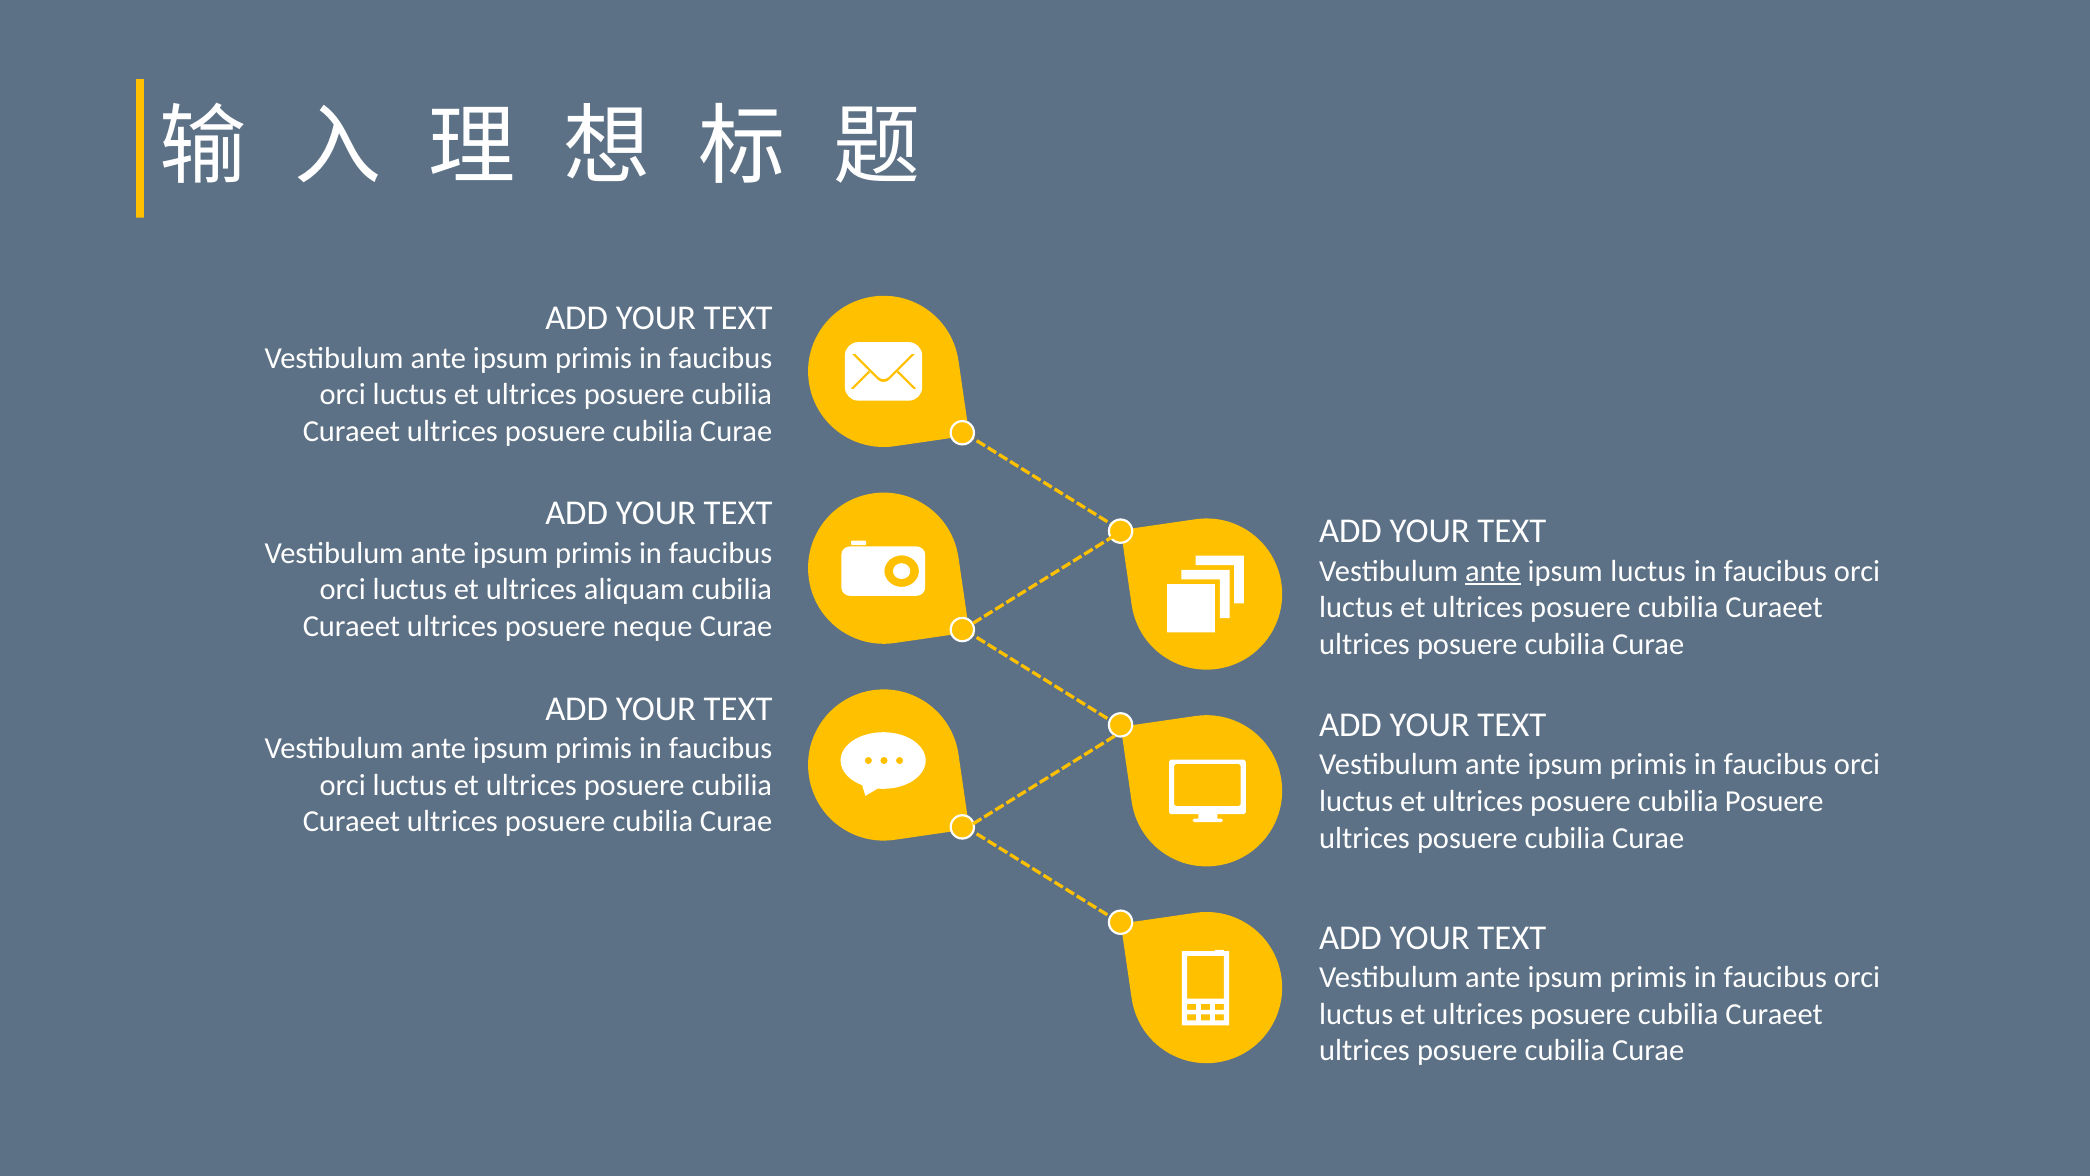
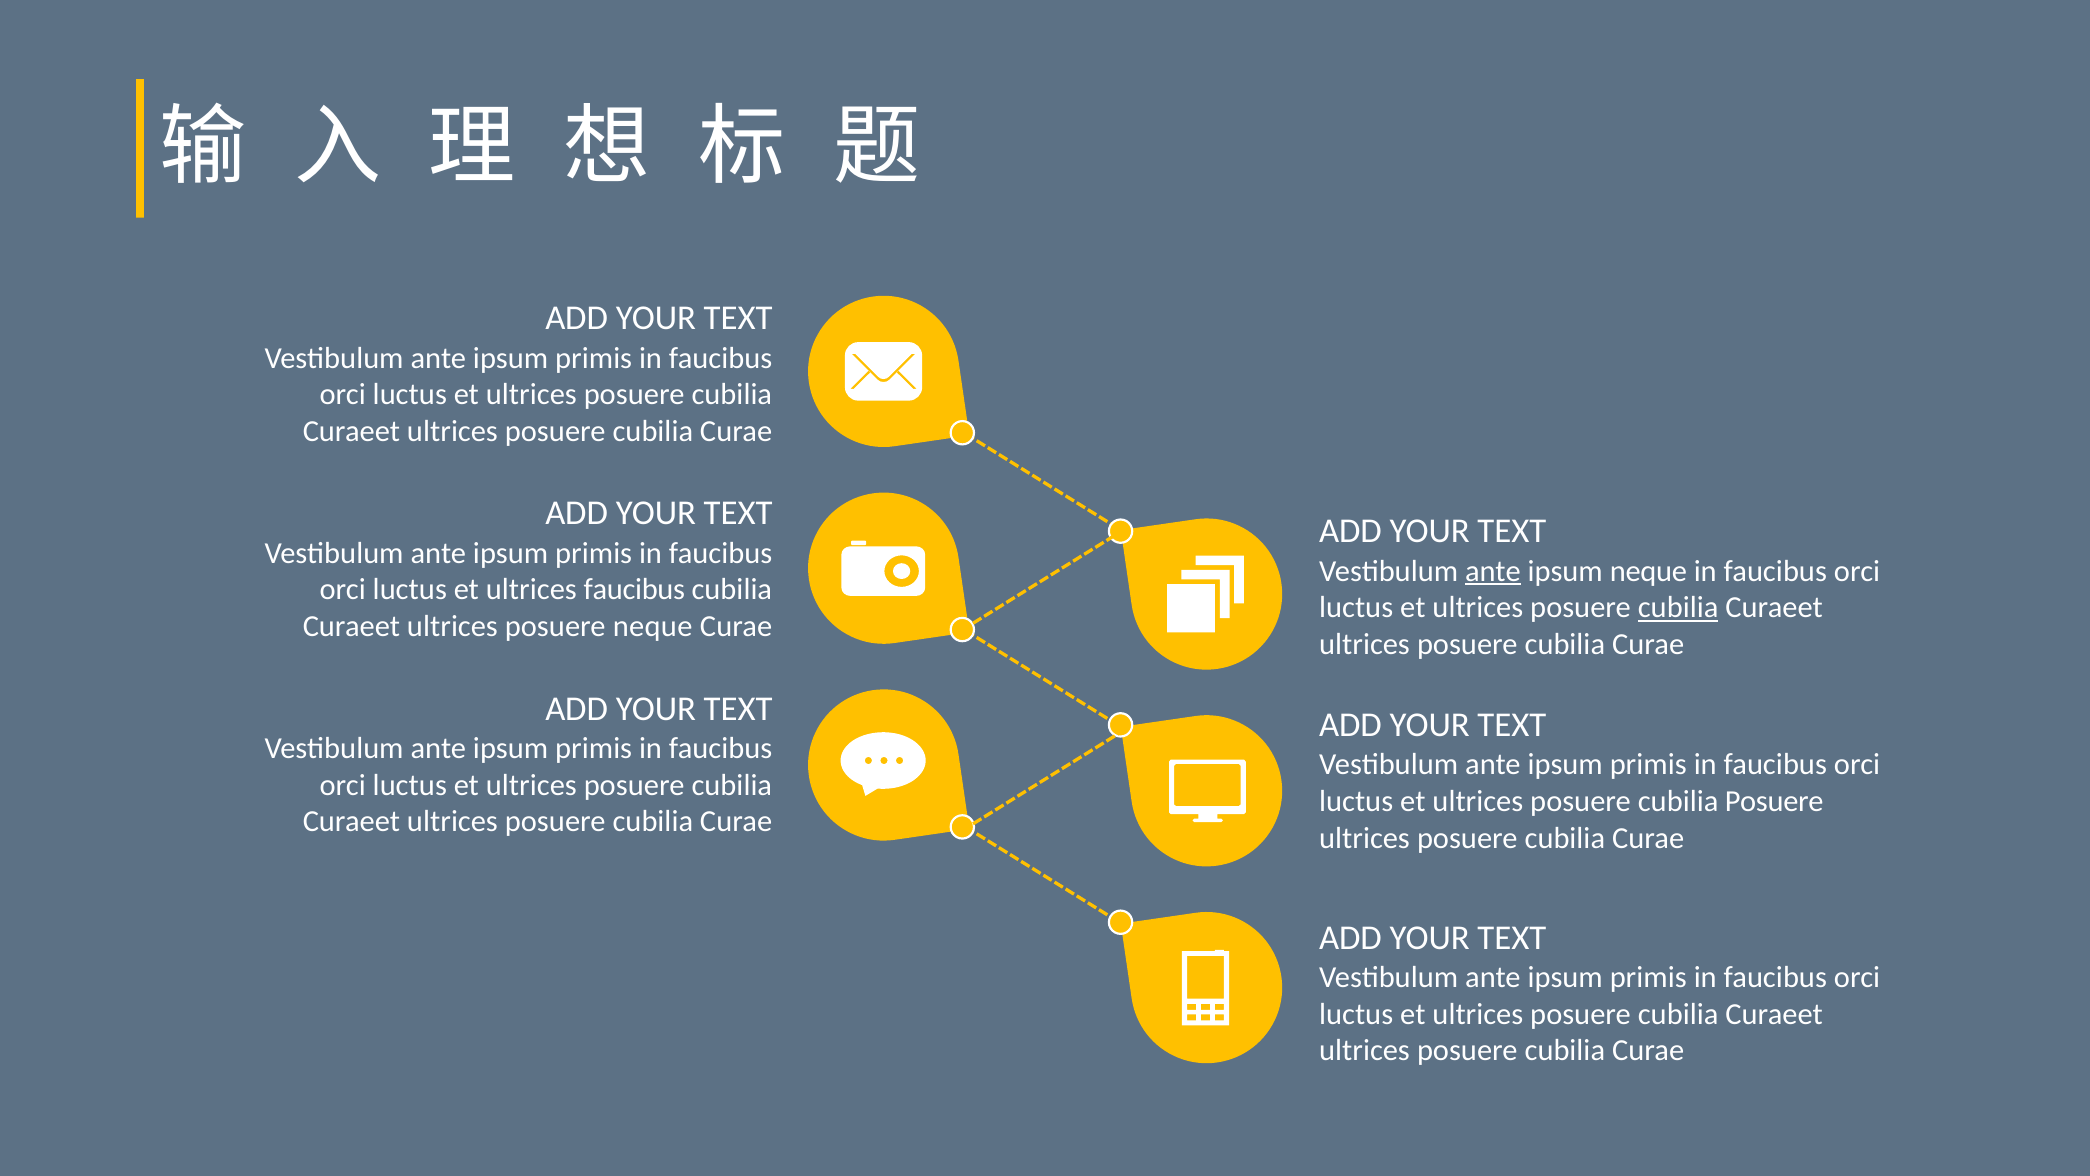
ipsum luctus: luctus -> neque
ultrices aliquam: aliquam -> faucibus
cubilia at (1678, 607) underline: none -> present
